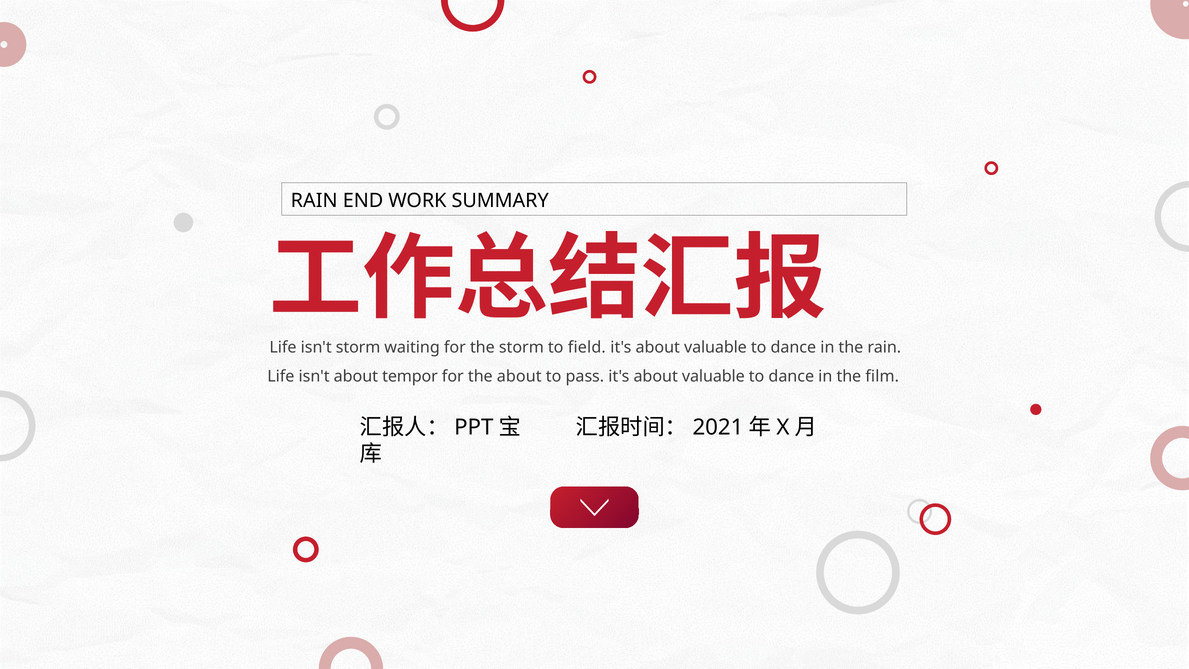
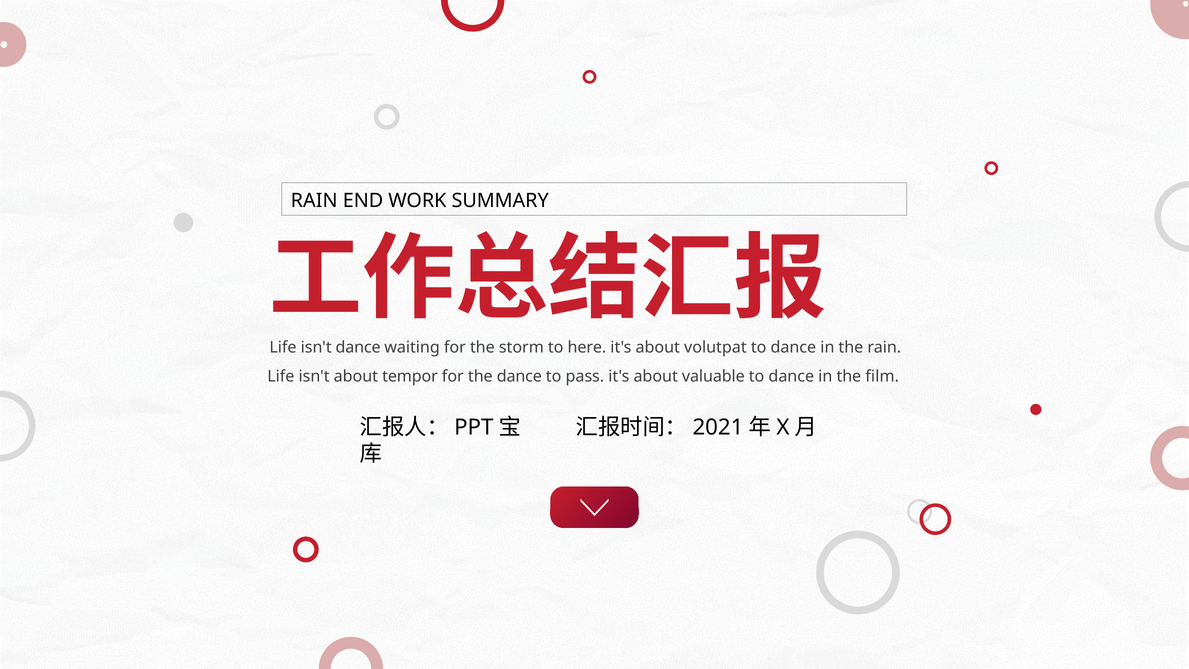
isn't storm: storm -> dance
field: field -> here
valuable at (715, 347): valuable -> volutpat
the about: about -> dance
